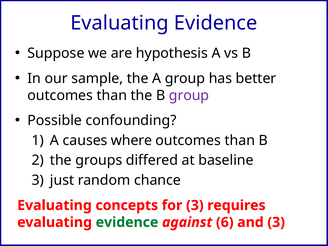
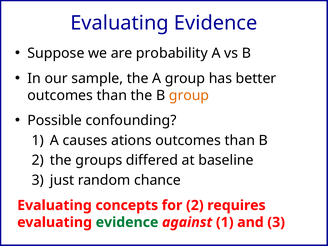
hypothesis: hypothesis -> probability
group at (189, 95) colour: purple -> orange
where: where -> ations
for 3: 3 -> 2
against 6: 6 -> 1
